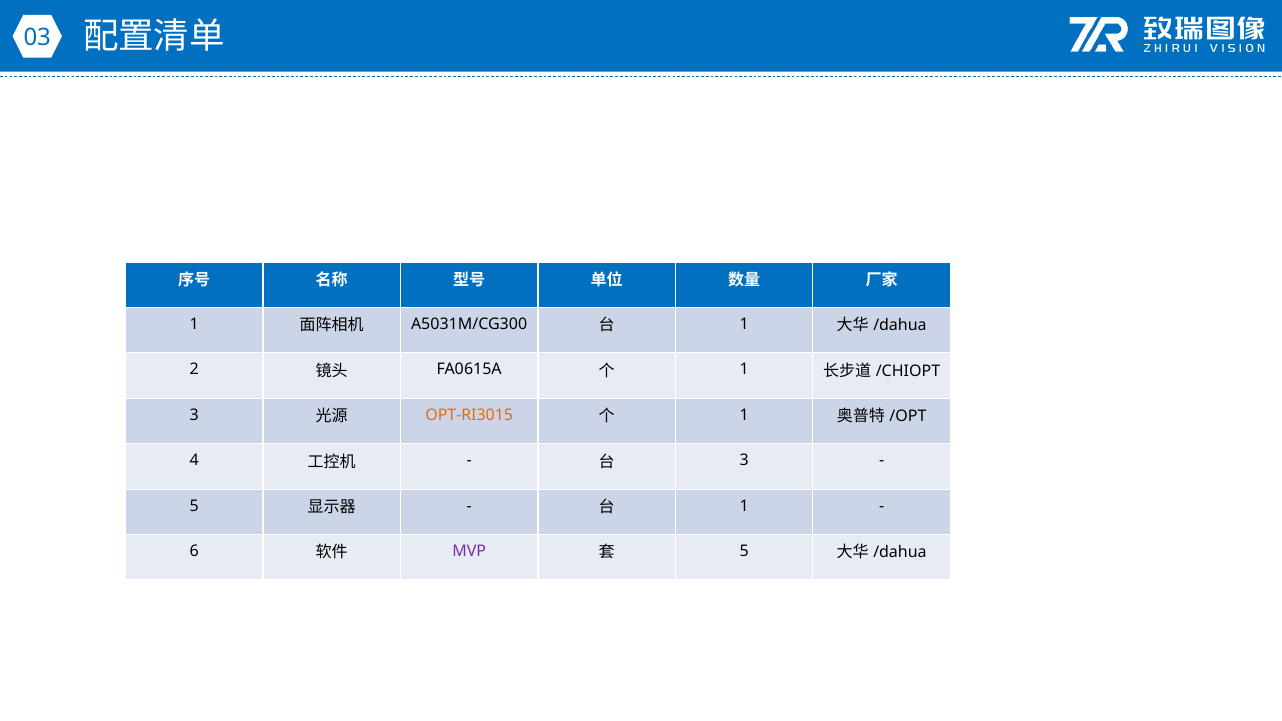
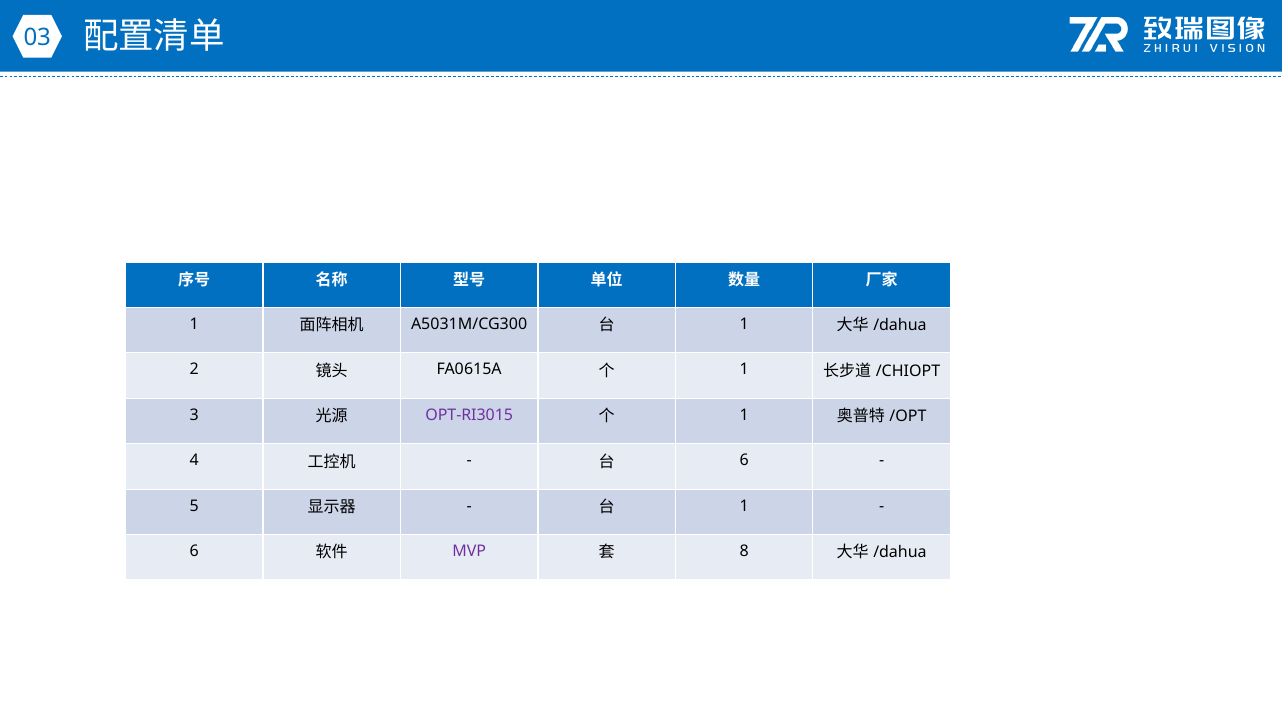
OPT-RI3015 colour: orange -> purple
3 at (744, 461): 3 -> 6
5 at (744, 551): 5 -> 8
